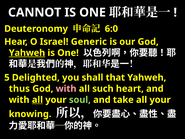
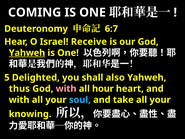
CANNOT: CANNOT -> COMING
6:0: 6:0 -> 6:7
Generic: Generic -> Receive
that: that -> also
such: such -> hour
all at (37, 100) underline: present -> none
soul colour: light green -> light blue
